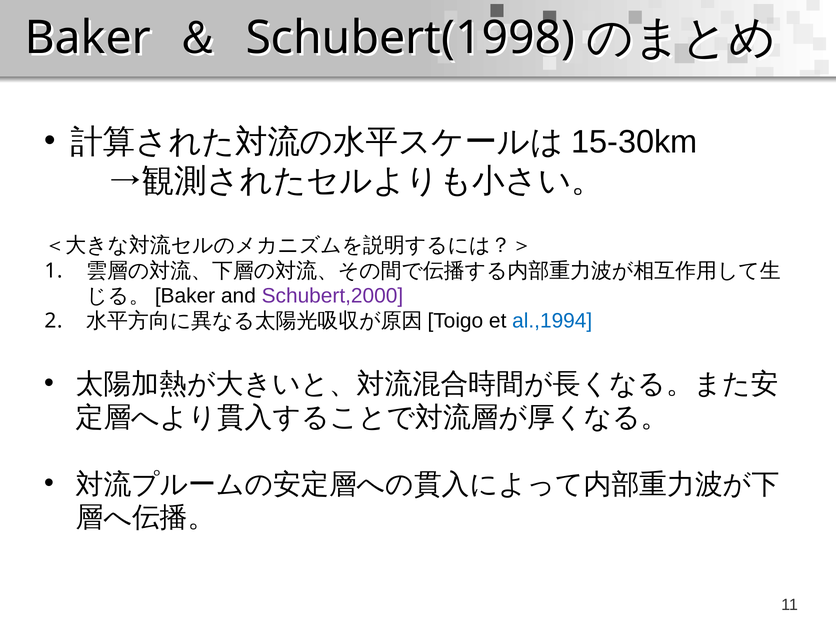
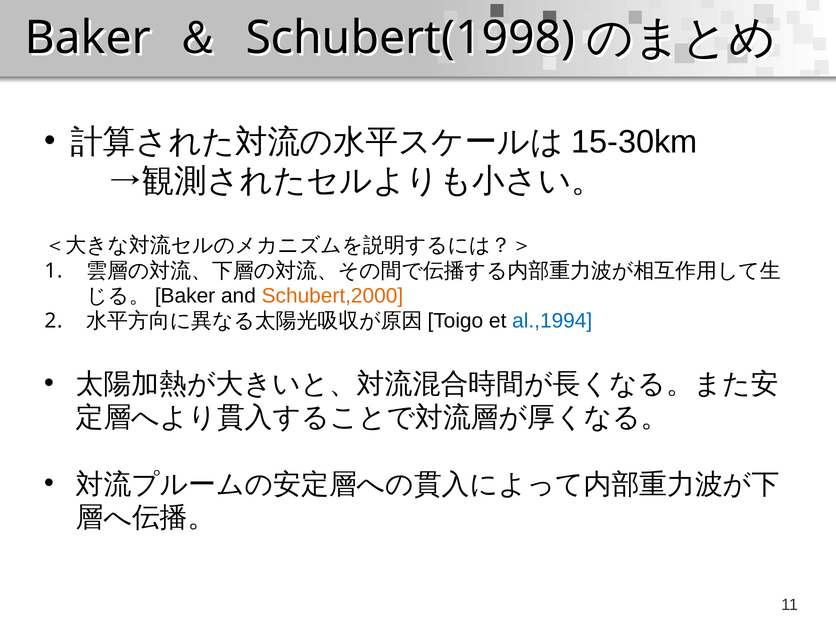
Schubert,2000 colour: purple -> orange
